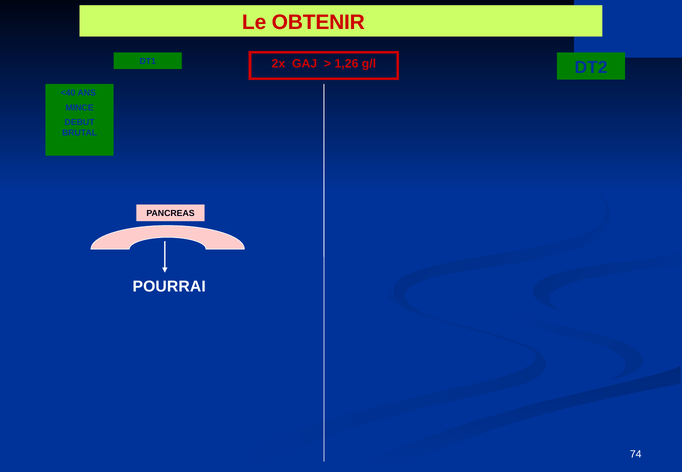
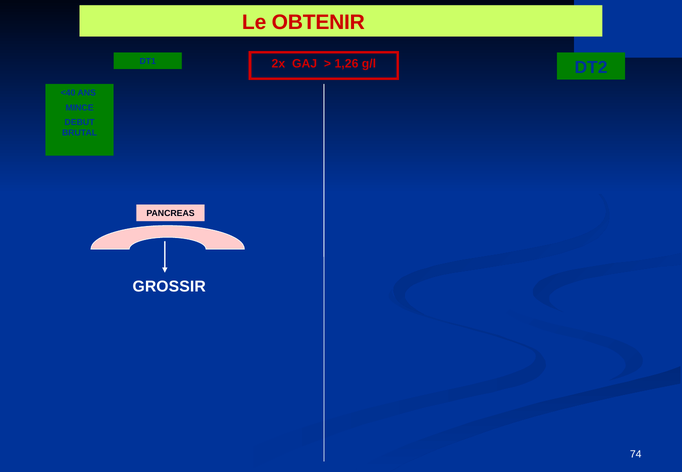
POURRAI: POURRAI -> GROSSIR
